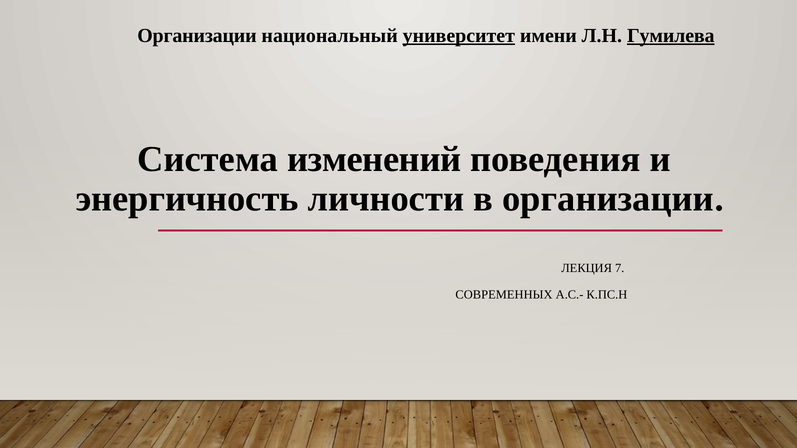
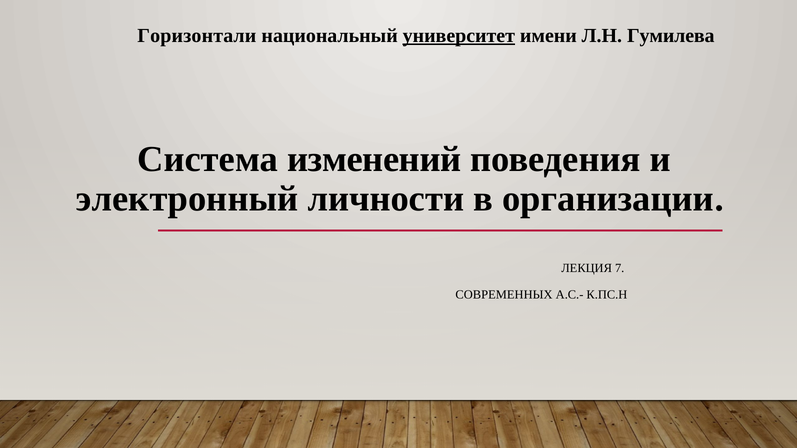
Организации at (197, 36): Организации -> Горизонтали
Гумилева underline: present -> none
энергичность: энергичность -> электронный
